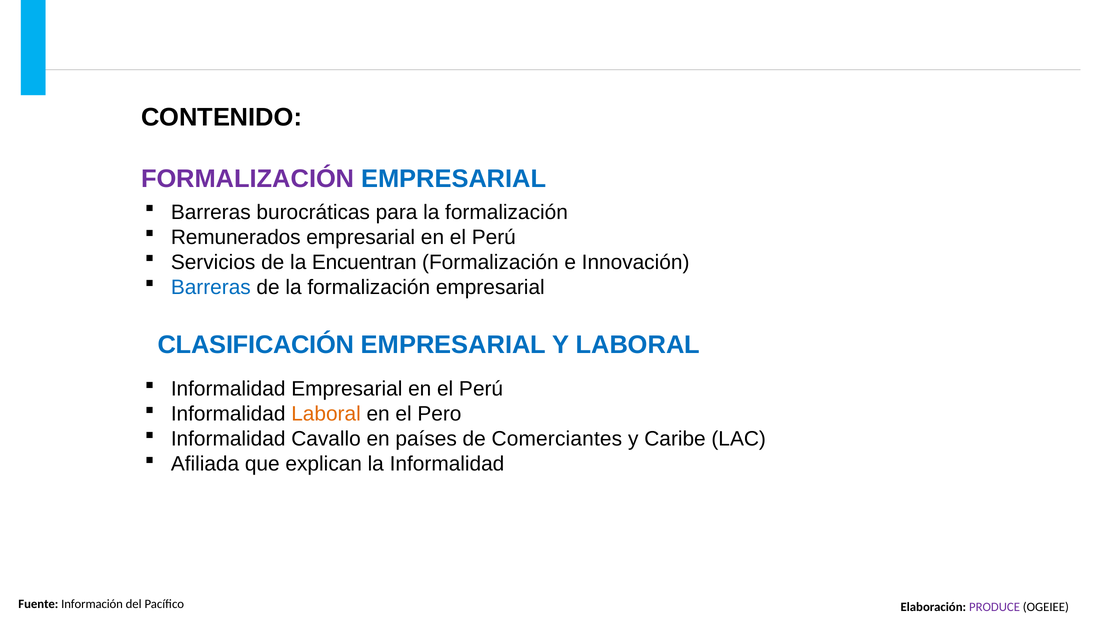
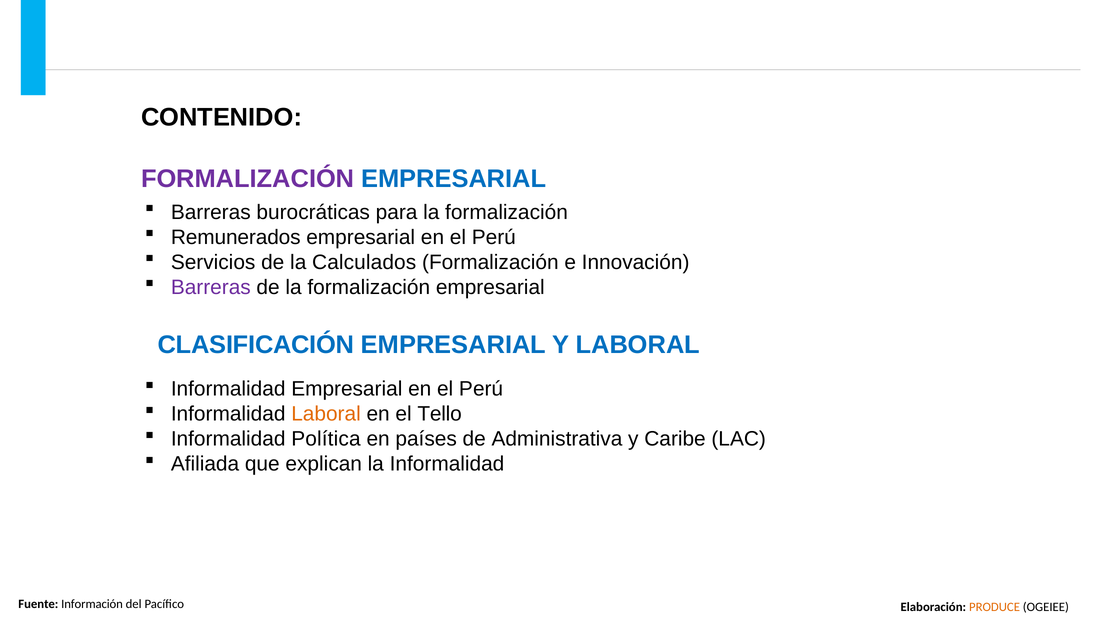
Encuentran: Encuentran -> Calculados
Barreras at (211, 287) colour: blue -> purple
Pero: Pero -> Tello
Cavallo: Cavallo -> Política
Comerciantes: Comerciantes -> Administrativa
PRODUCE colour: purple -> orange
